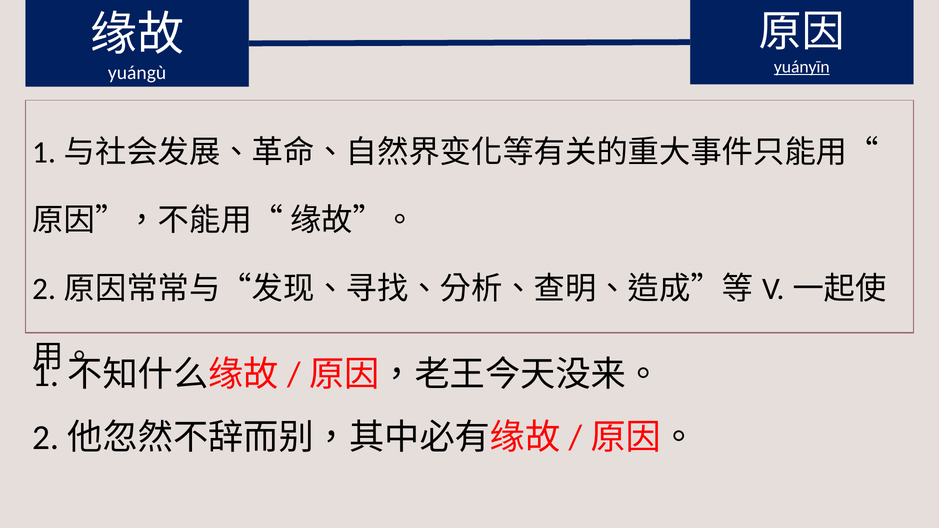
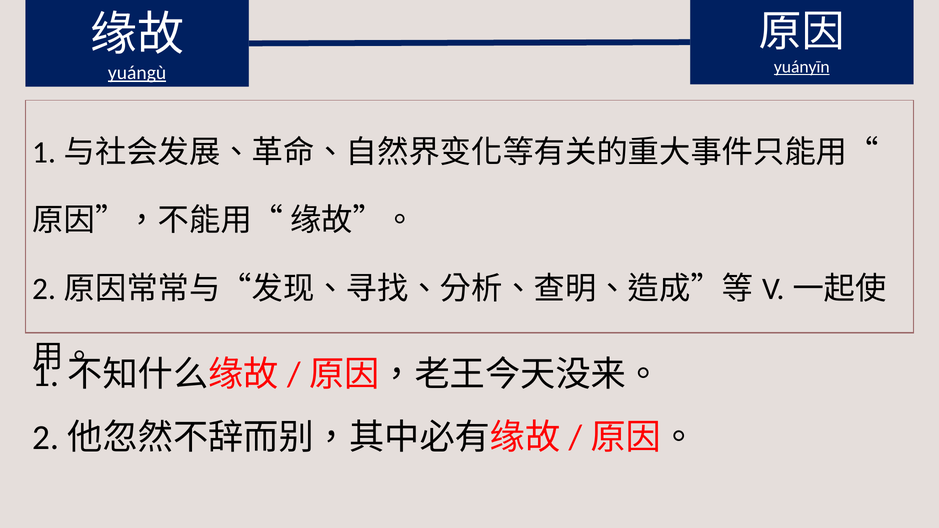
yuángù underline: none -> present
